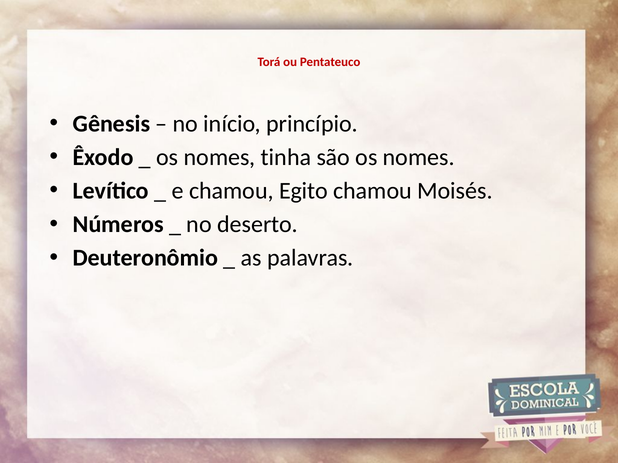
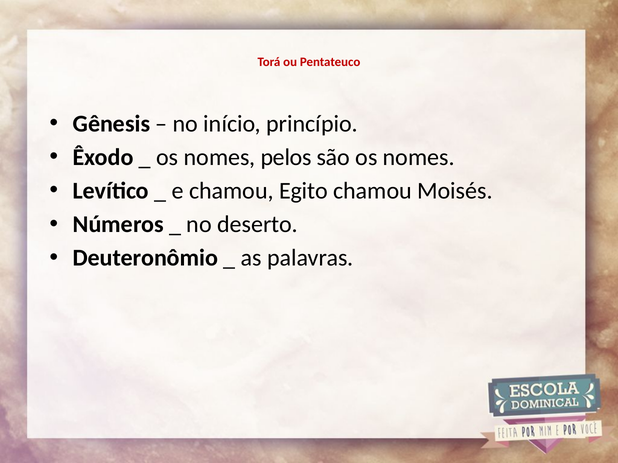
tinha: tinha -> pelos
